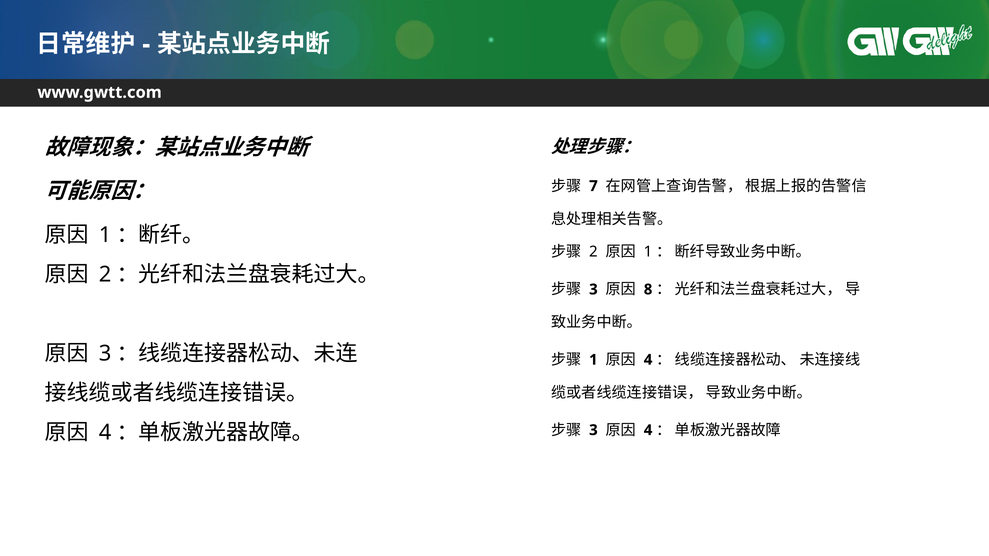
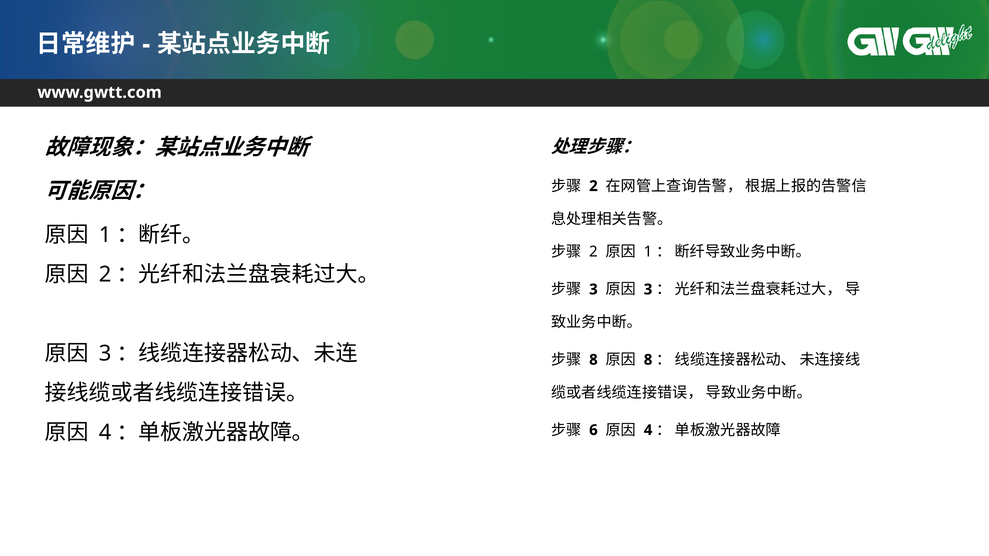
7 at (593, 186): 7 -> 2
8 at (648, 290): 8 -> 3
1 at (593, 360): 1 -> 8
4 at (648, 360): 4 -> 8
3 at (593, 430): 3 -> 6
